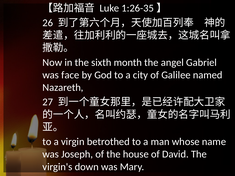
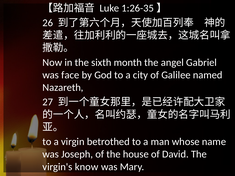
down: down -> know
